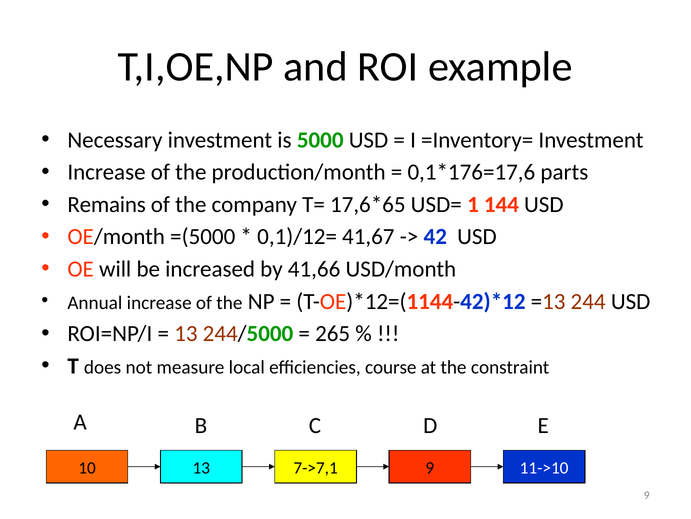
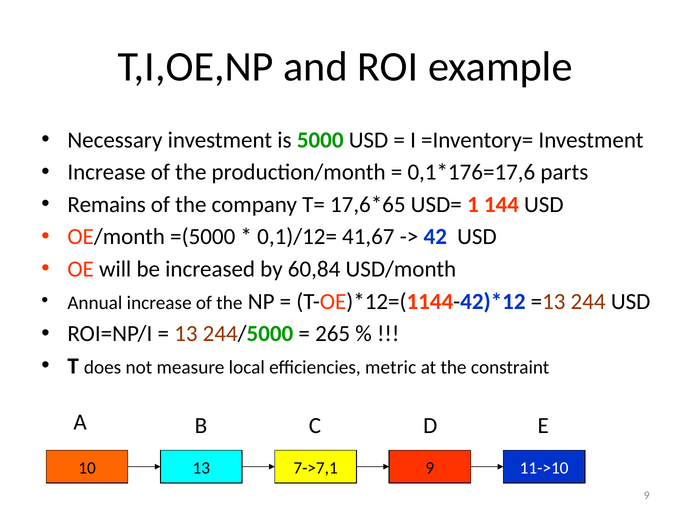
41,66: 41,66 -> 60,84
course: course -> metric
